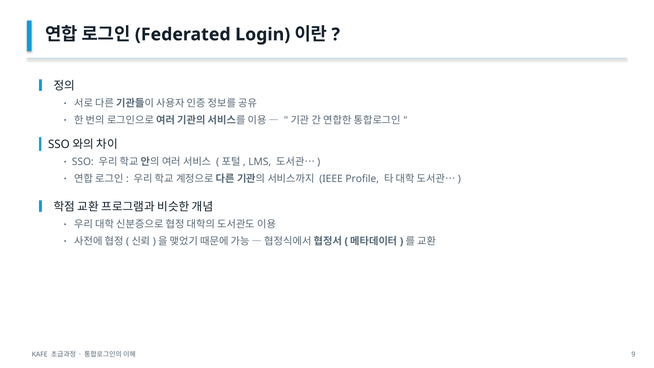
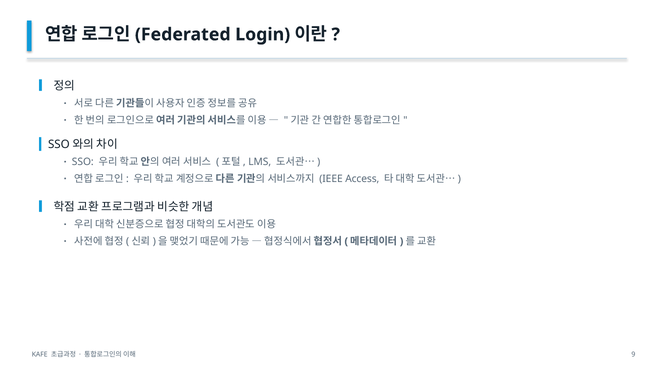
Profile: Profile -> Access
